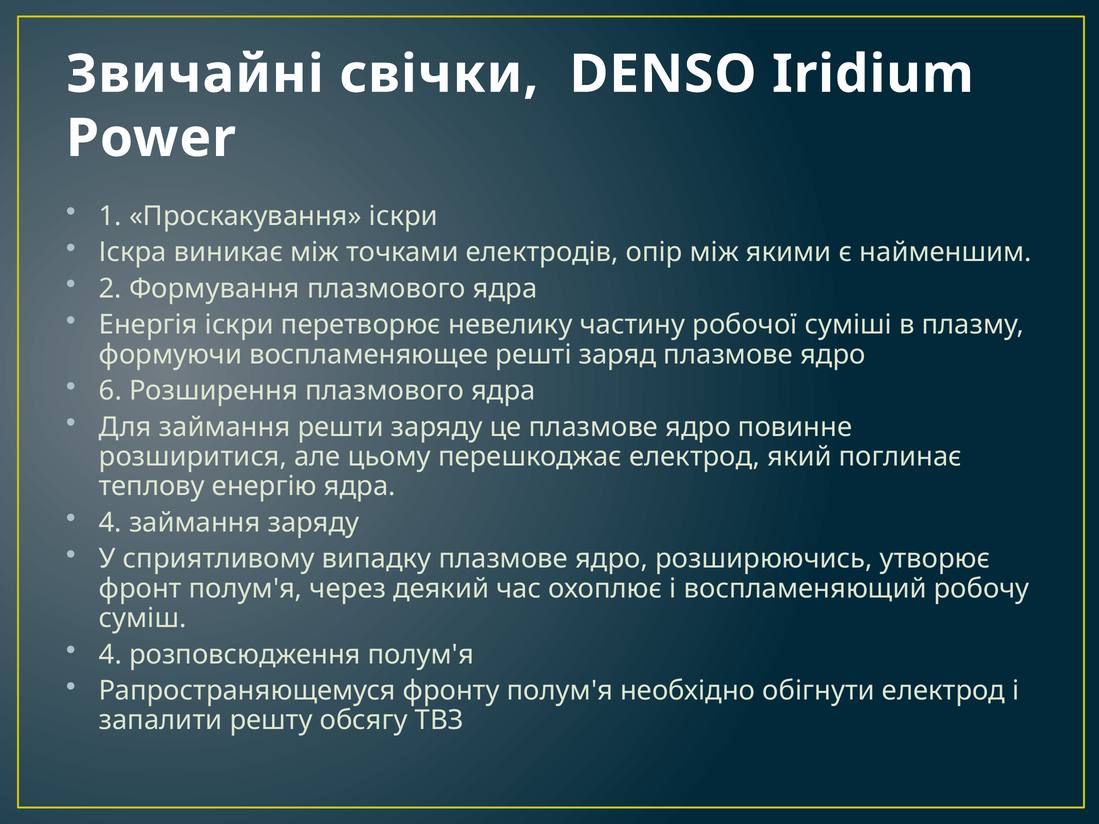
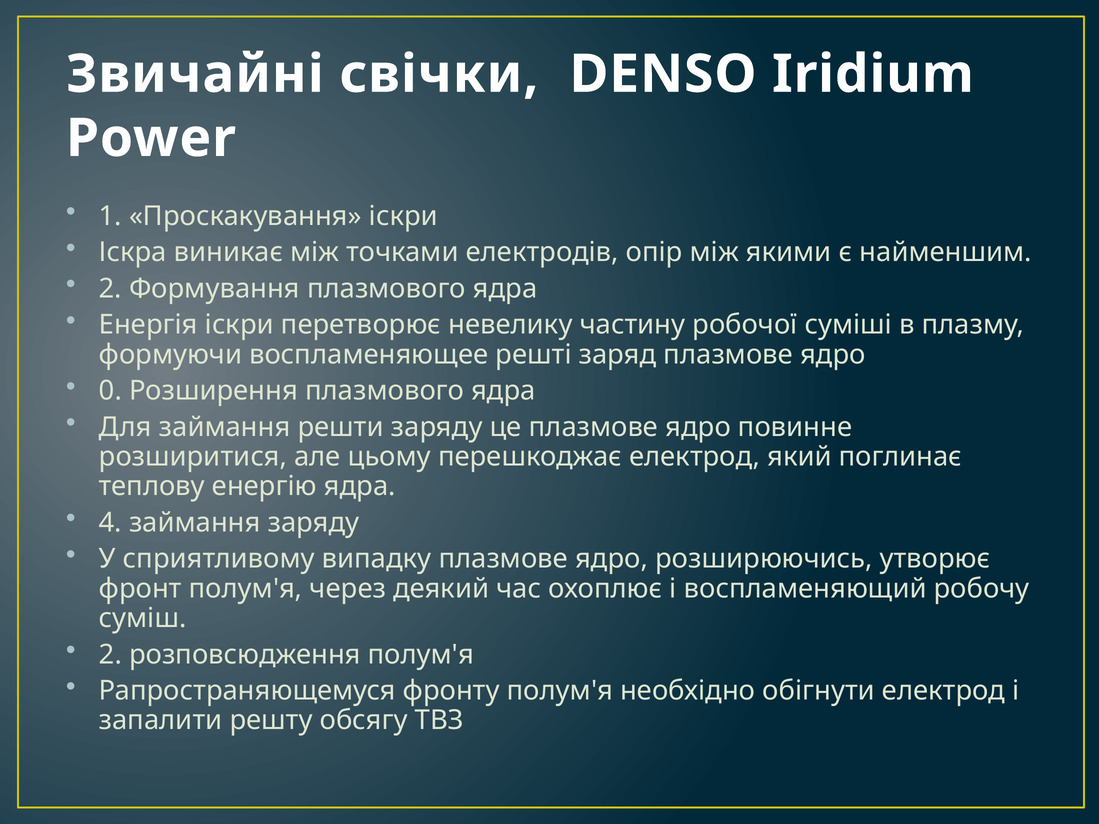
6: 6 -> 0
4 at (110, 655): 4 -> 2
